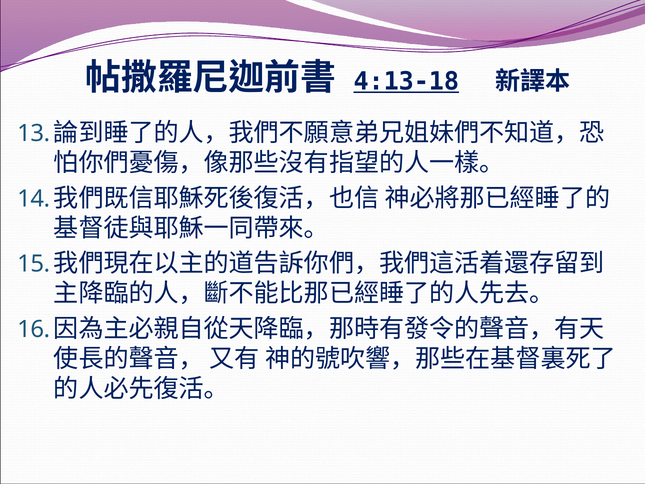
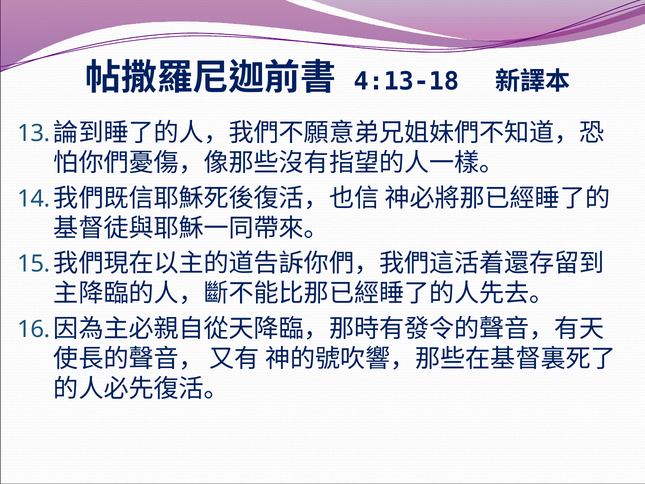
4:13-18 underline: present -> none
